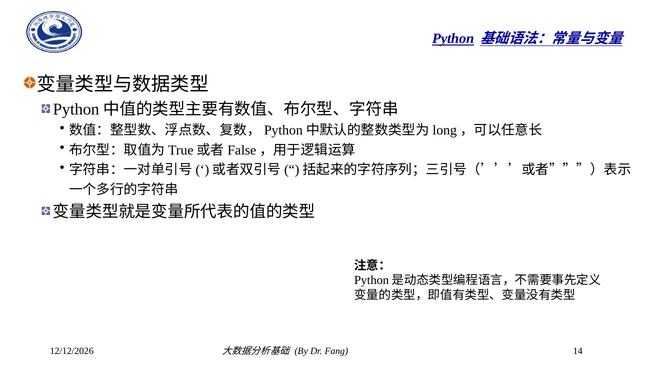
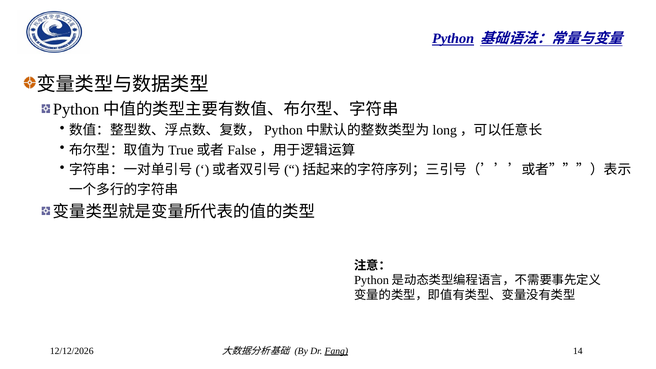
Fang underline: none -> present
